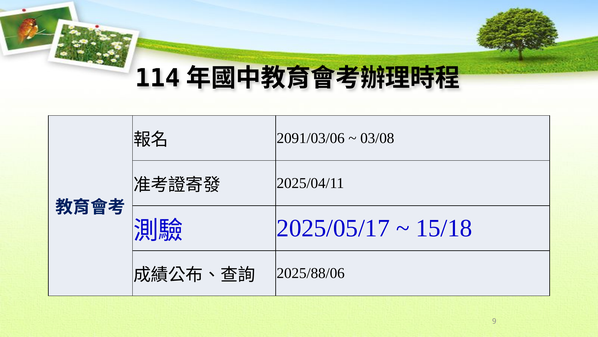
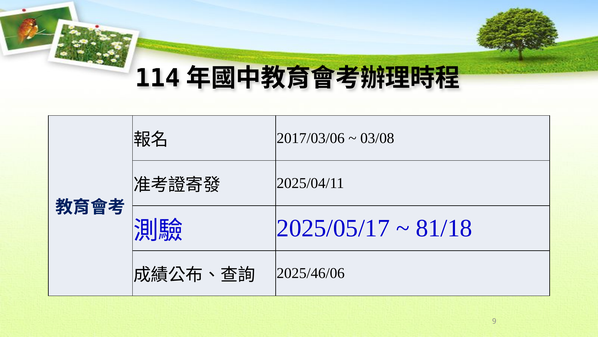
2091/03/06: 2091/03/06 -> 2017/03/06
15/18: 15/18 -> 81/18
2025/88/06: 2025/88/06 -> 2025/46/06
